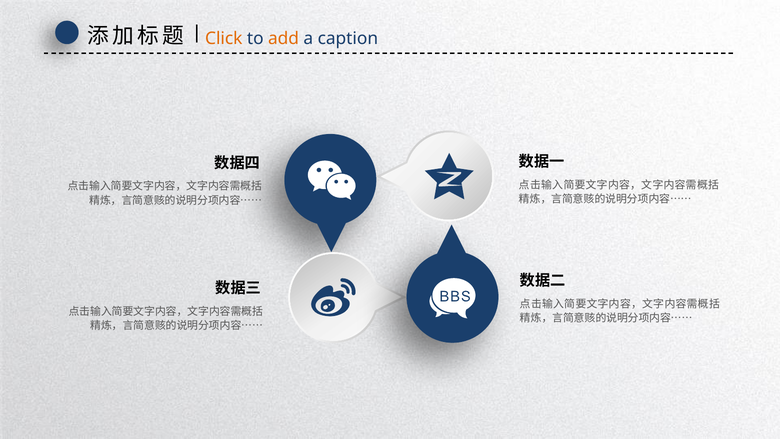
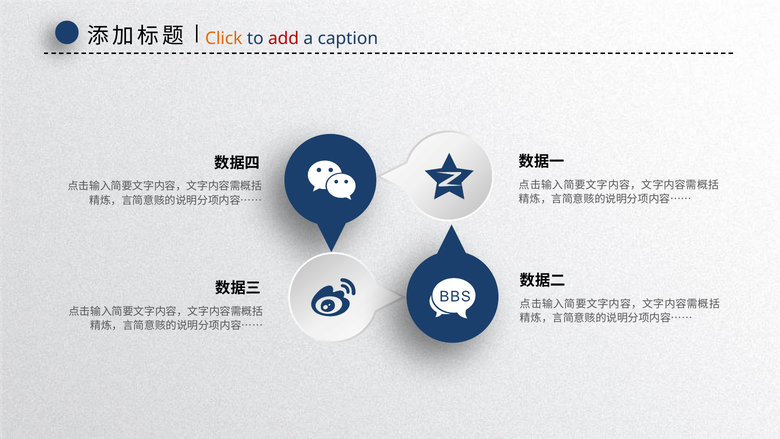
add colour: orange -> red
